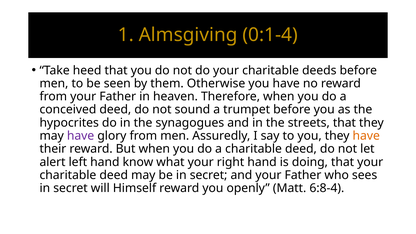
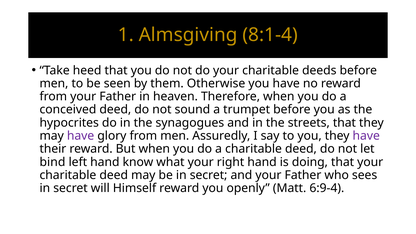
0:1-4: 0:1-4 -> 8:1-4
have at (366, 136) colour: orange -> purple
alert: alert -> bind
6:8-4: 6:8-4 -> 6:9-4
